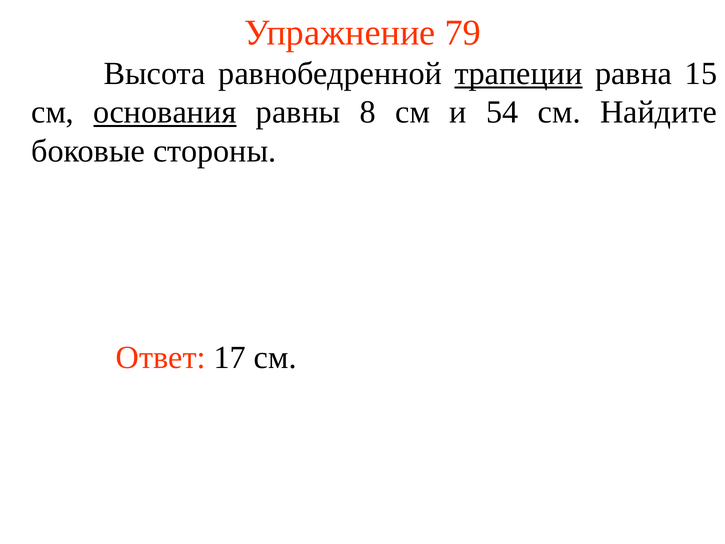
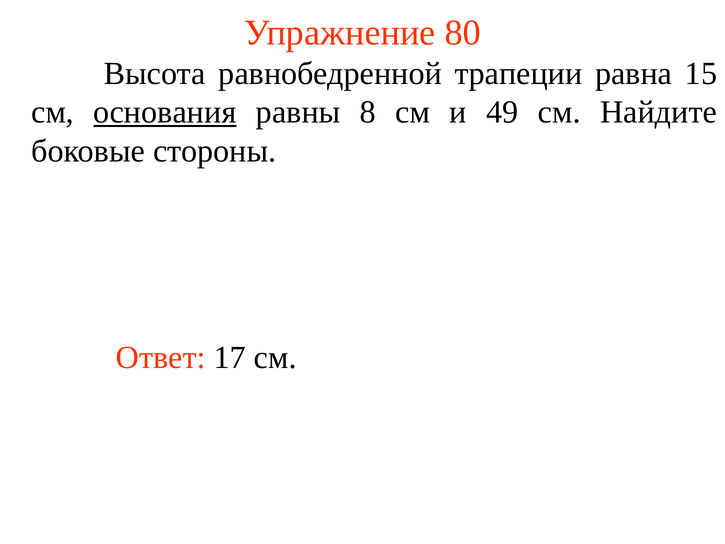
79: 79 -> 80
трапеции underline: present -> none
54: 54 -> 49
